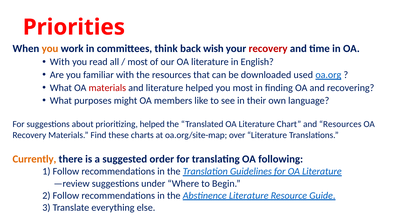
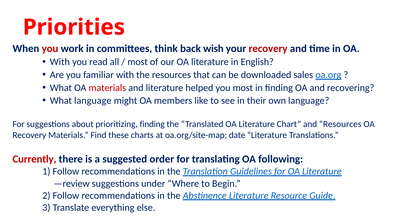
you at (50, 49) colour: orange -> red
used: used -> sales
What purposes: purposes -> language
prioritizing helped: helped -> finding
over: over -> date
Currently colour: orange -> red
